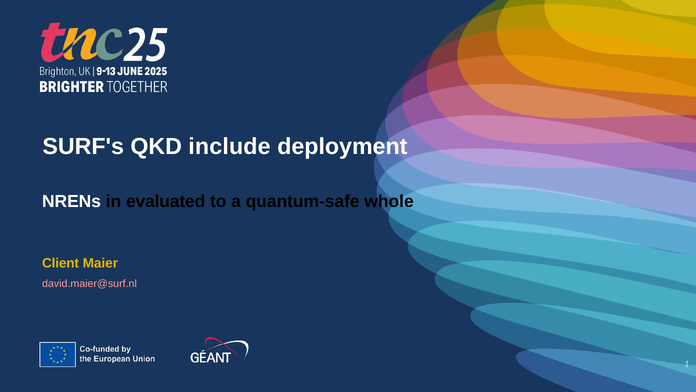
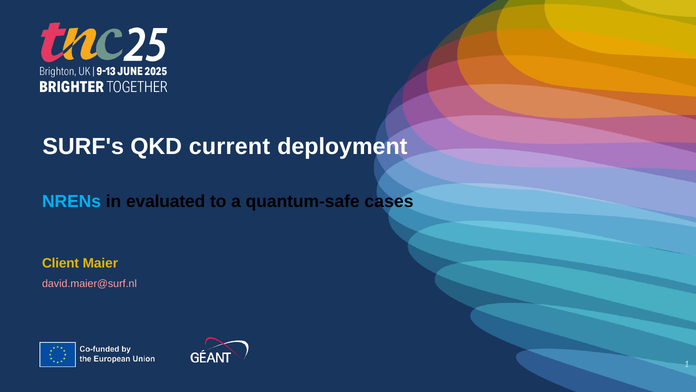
include: include -> current
NRENs colour: white -> light blue
whole: whole -> cases
